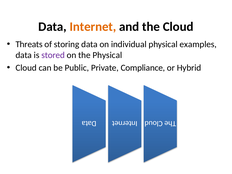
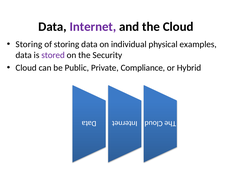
Internet colour: orange -> purple
Threats at (29, 44): Threats -> Storing
the Physical: Physical -> Security
